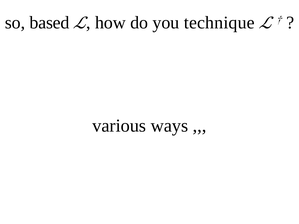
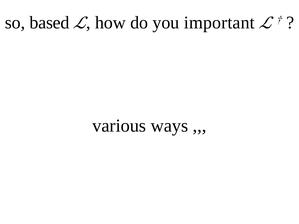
technique: technique -> important
